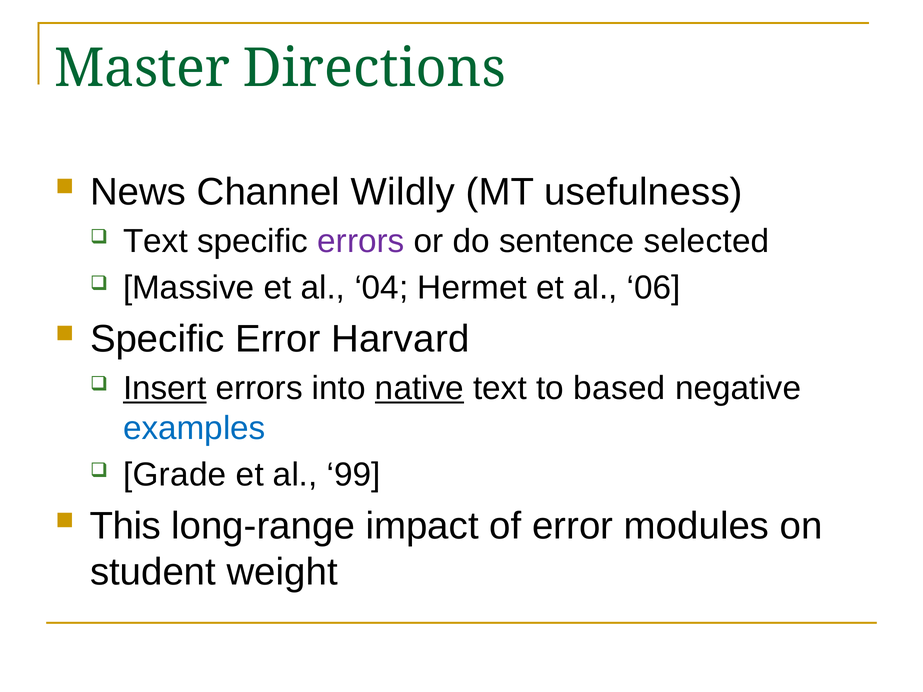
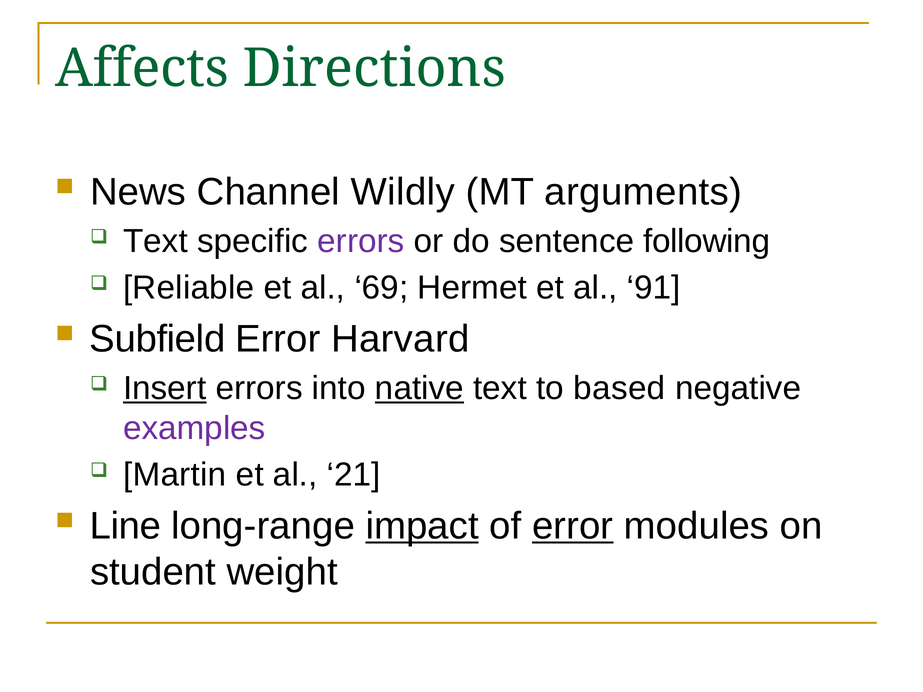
Master: Master -> Affects
usefulness: usefulness -> arguments
selected: selected -> following
Massive: Massive -> Reliable
04: 04 -> 69
06: 06 -> 91
Specific at (157, 339): Specific -> Subfield
examples colour: blue -> purple
Grade: Grade -> Martin
99: 99 -> 21
This: This -> Line
impact underline: none -> present
error at (573, 526) underline: none -> present
